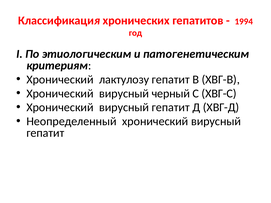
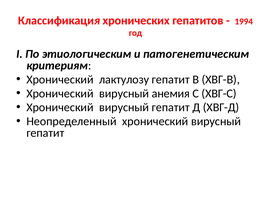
черный: черный -> анемия
